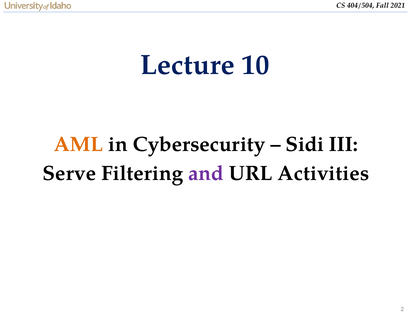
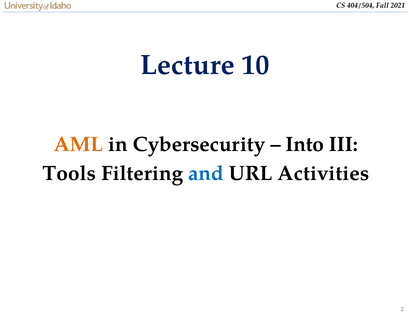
Sidi: Sidi -> Into
Serve: Serve -> Tools
and colour: purple -> blue
